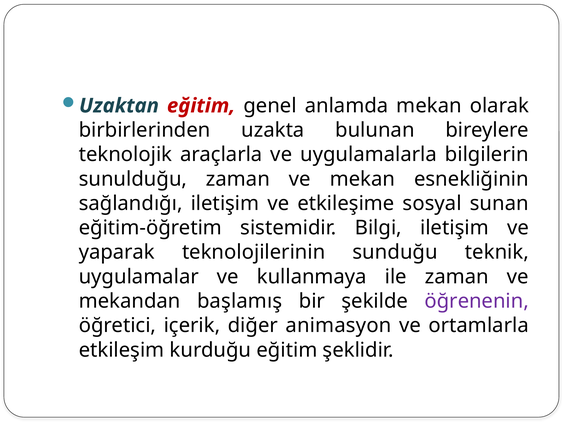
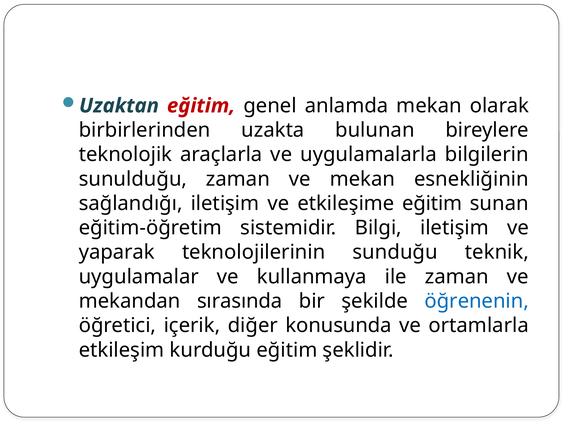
etkileşime sosyal: sosyal -> eğitim
başlamış: başlamış -> sırasında
öğrenenin colour: purple -> blue
animasyon: animasyon -> konusunda
